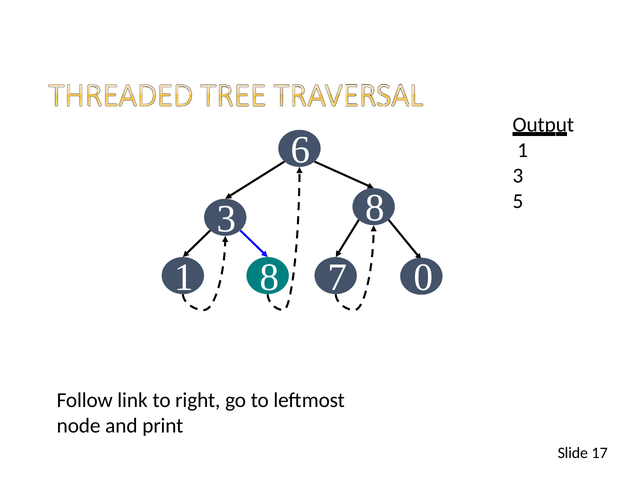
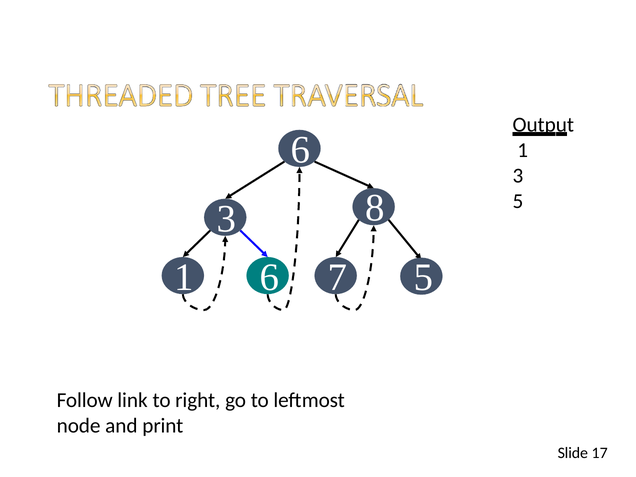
1 8: 8 -> 6
7 0: 0 -> 5
